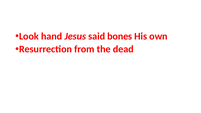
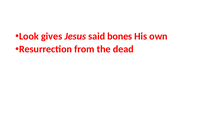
hand: hand -> gives
